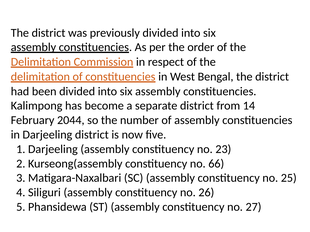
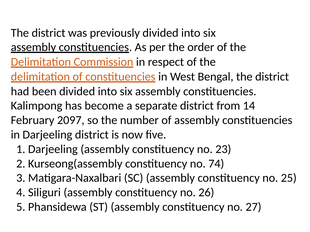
2044: 2044 -> 2097
66: 66 -> 74
